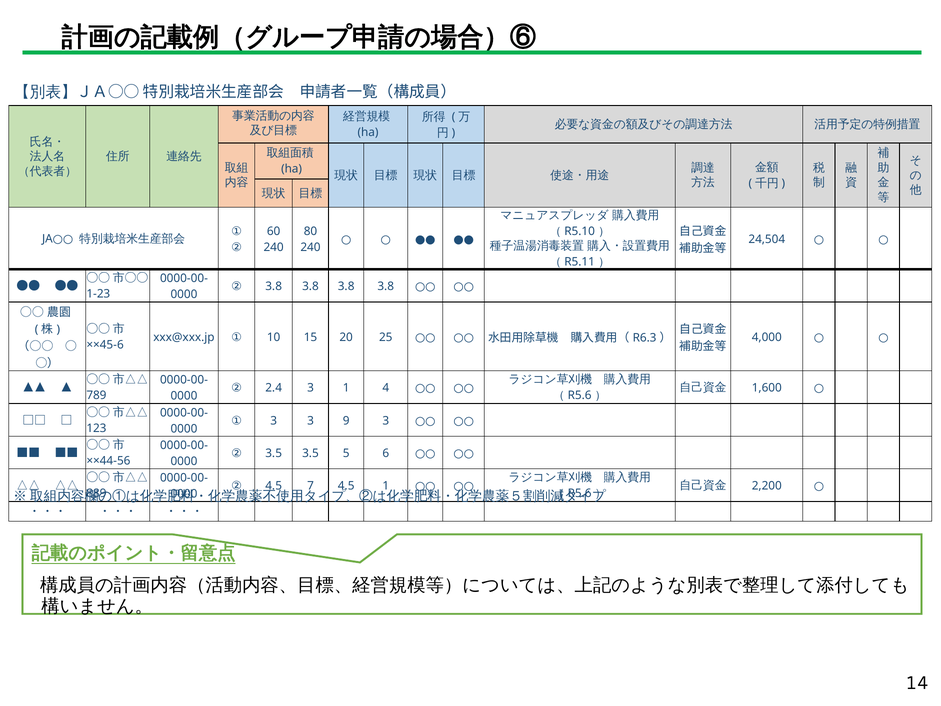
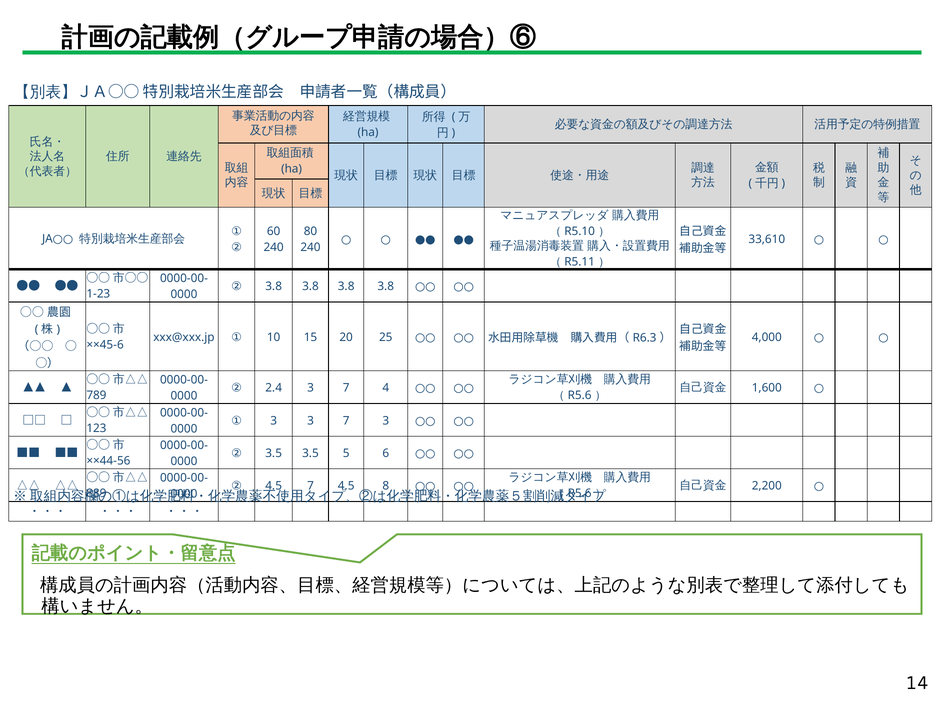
24,504: 24,504 -> 33,610
2.4 3 1: 1 -> 7
3 3 9: 9 -> 7
4.5 1: 1 -> 8
